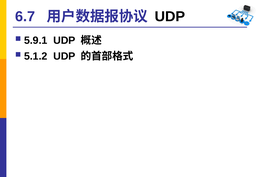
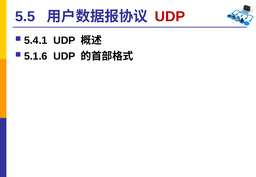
6.7: 6.7 -> 5.5
UDP at (170, 17) colour: black -> red
5.9.1: 5.9.1 -> 5.4.1
5.1.2: 5.1.2 -> 5.1.6
